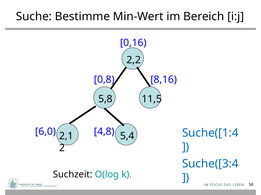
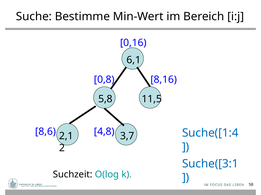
2,2: 2,2 -> 6,1
6,0: 6,0 -> 8,6
5,4: 5,4 -> 3,7
Suche([3:4: Suche([3:4 -> Suche([3:1
